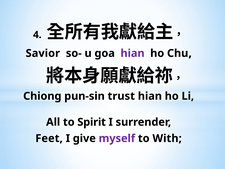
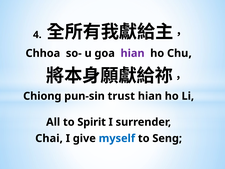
Savior: Savior -> Chhoa
Feet: Feet -> Chai
myself colour: purple -> blue
With: With -> Seng
